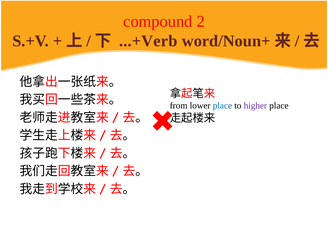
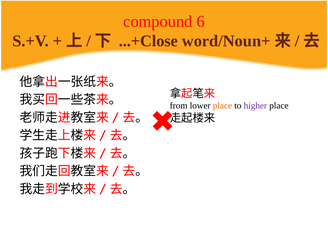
2: 2 -> 6
...+Verb: ...+Verb -> ...+Close
place at (222, 106) colour: blue -> orange
